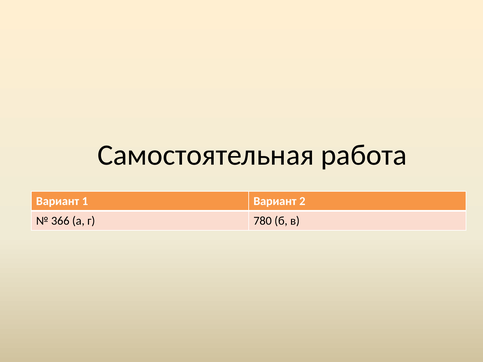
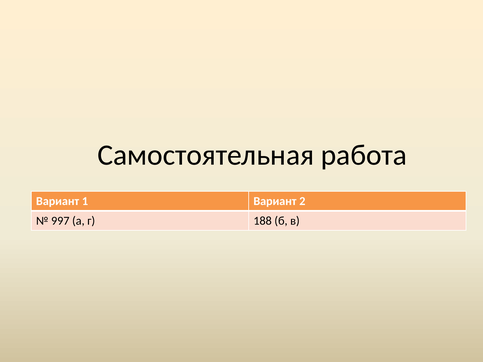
366: 366 -> 997
780: 780 -> 188
